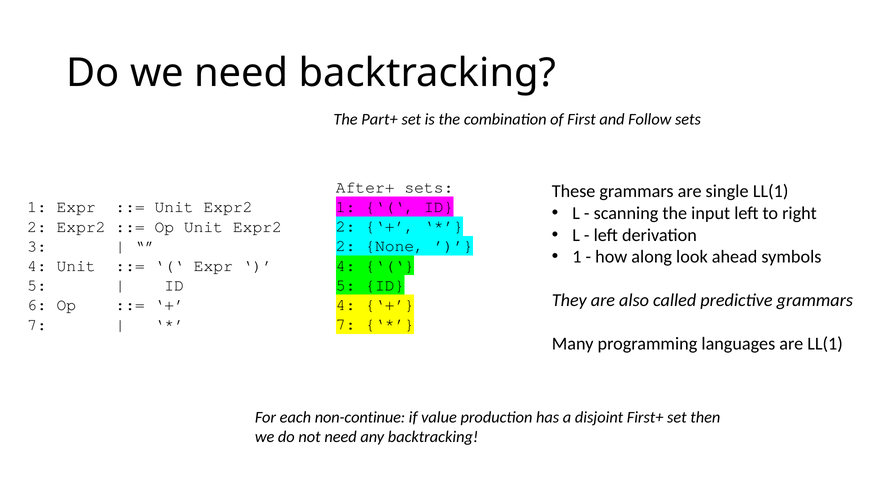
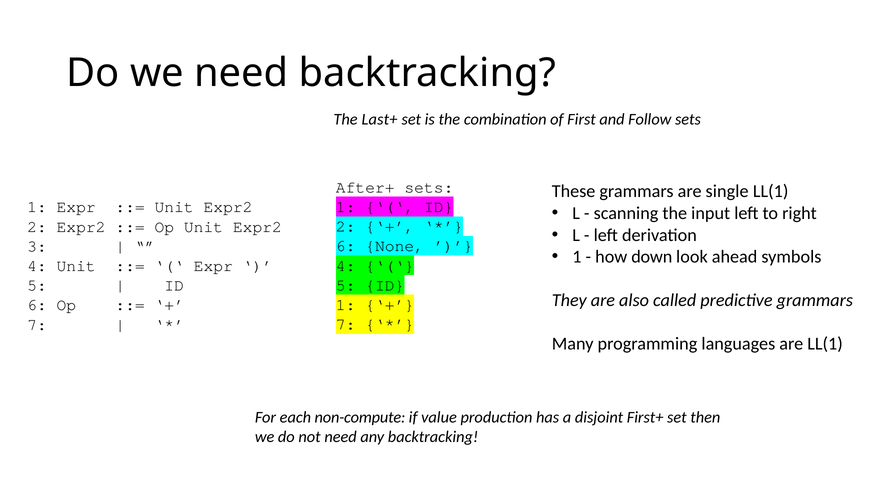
Part+: Part+ -> Last+
2 at (346, 246): 2 -> 6
along: along -> down
4 at (346, 305): 4 -> 1
non-continue: non-continue -> non-compute
